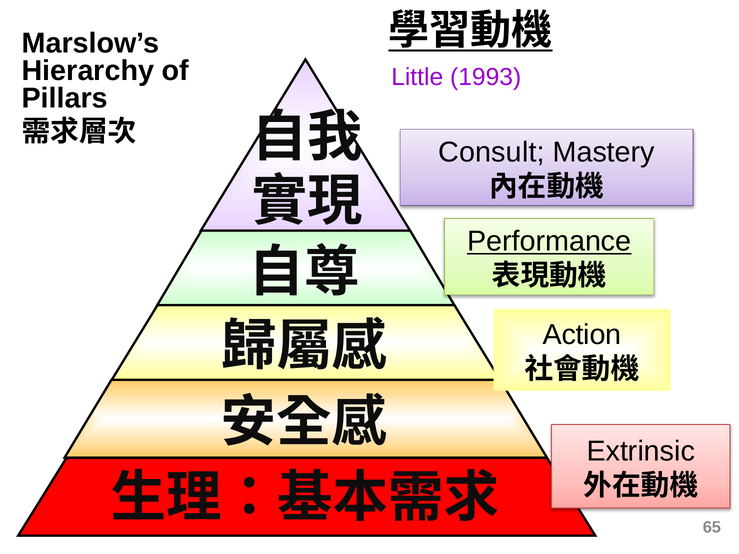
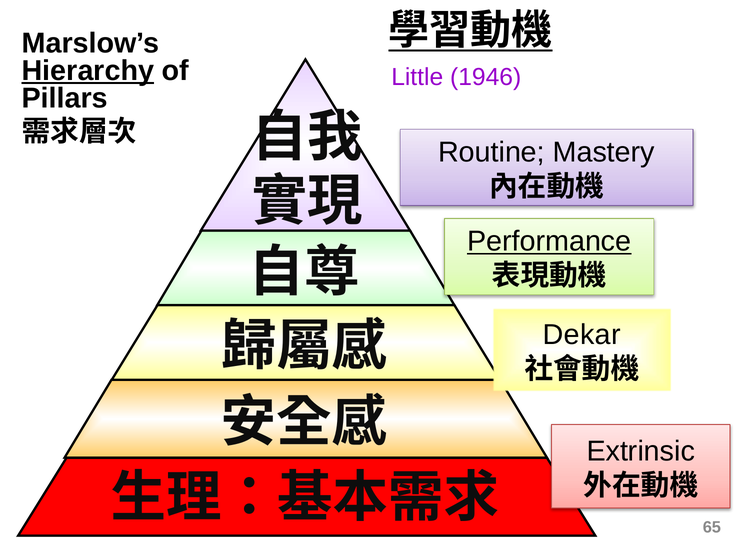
Hierarchy underline: none -> present
1993: 1993 -> 1946
Consult: Consult -> Routine
Action: Action -> Dekar
